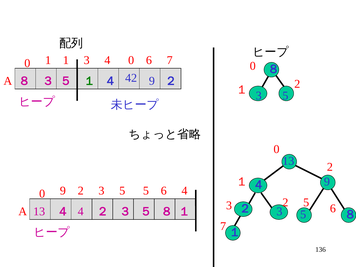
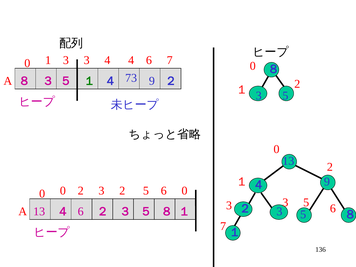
1 1: 1 -> 3
4 0: 0 -> 4
42: 42 -> 73
0 9: 9 -> 0
3 5: 5 -> 2
5 4: 4 -> 0
2 at (285, 203): 2 -> 3
13 4: 4 -> 6
